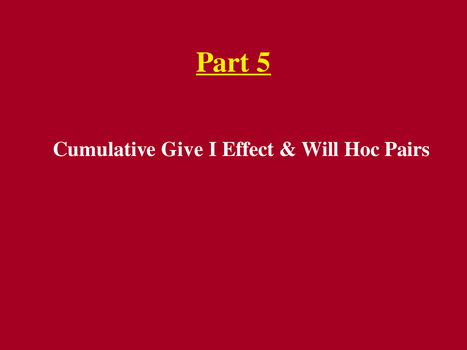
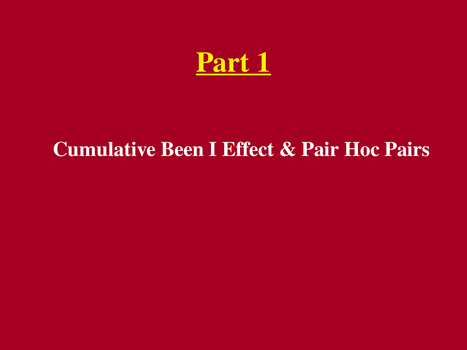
5: 5 -> 1
Give: Give -> Been
Will: Will -> Pair
